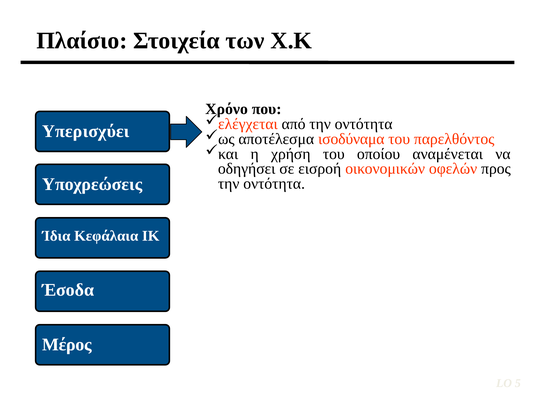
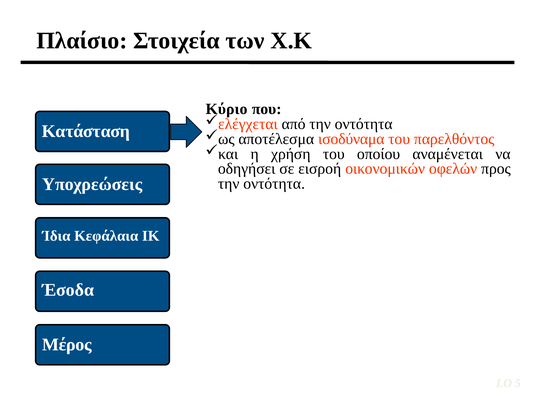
Χρόνο: Χρόνο -> Κύριο
Υπερισχύει: Υπερισχύει -> Κατάσταση
